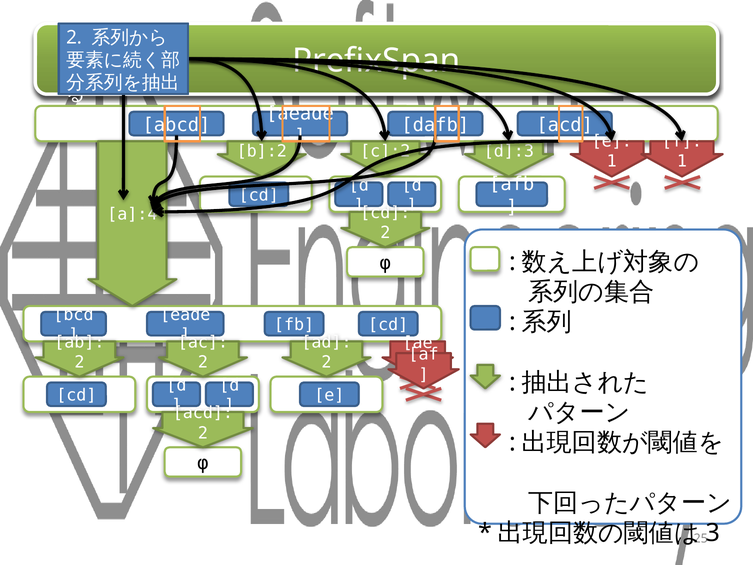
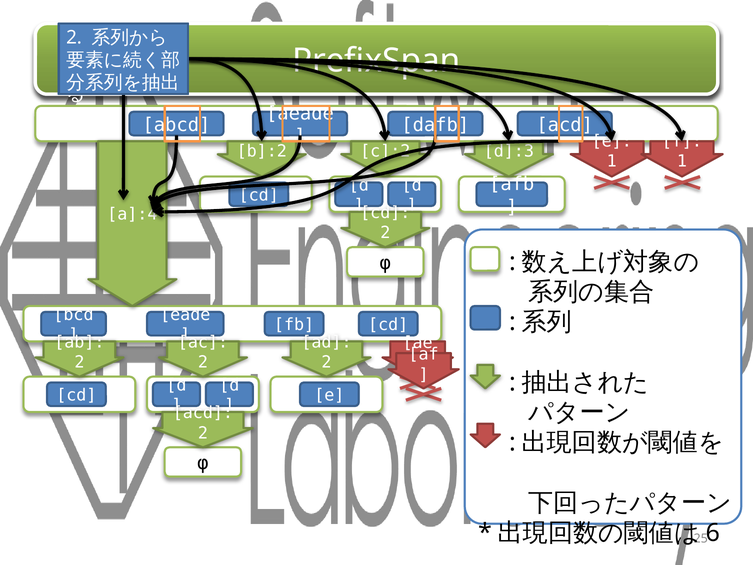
3: 3 -> 6
